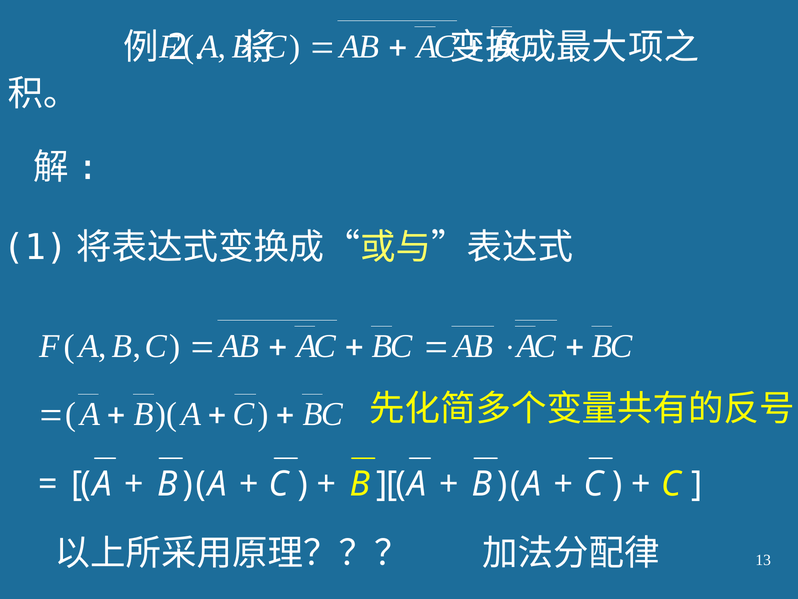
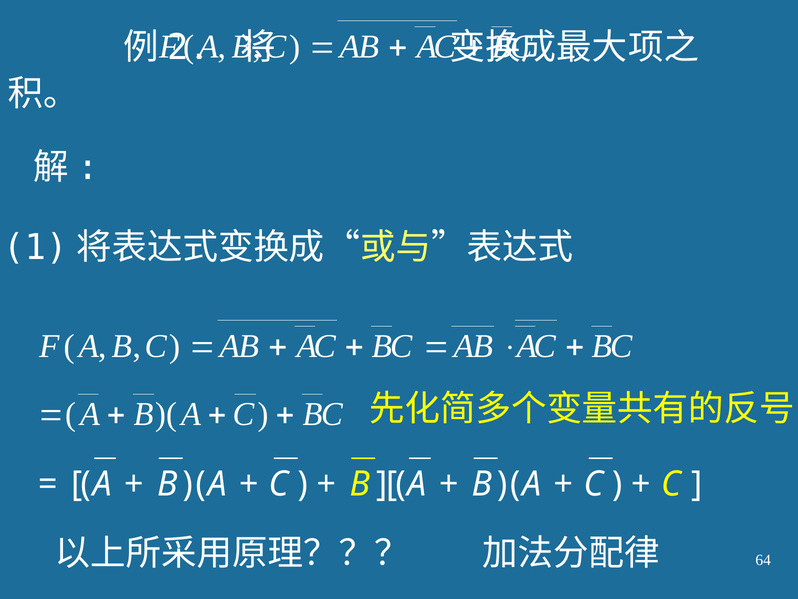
13: 13 -> 64
